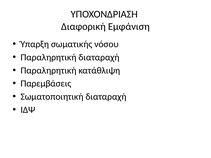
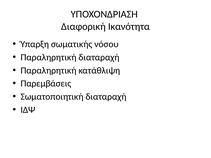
Εμφάνιση: Εμφάνιση -> Ικανότητα
